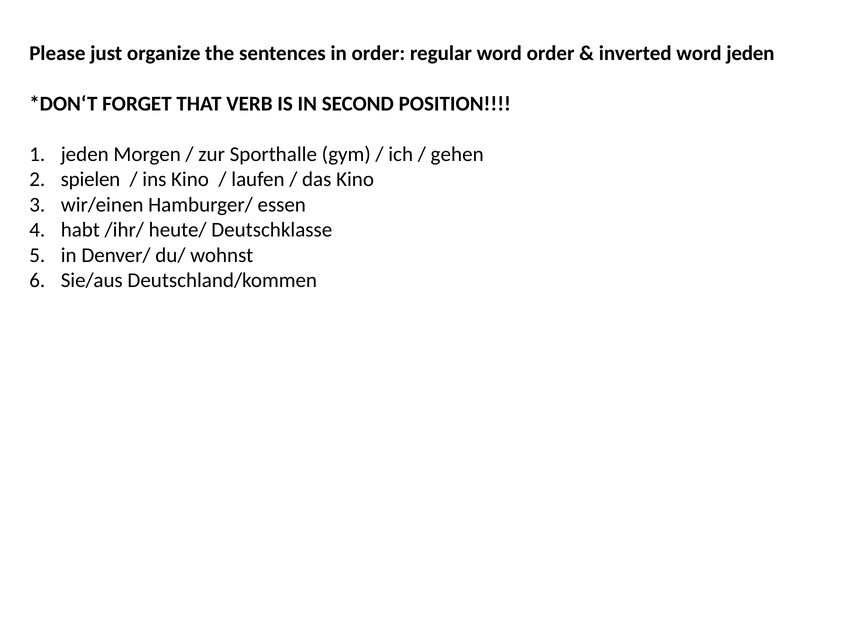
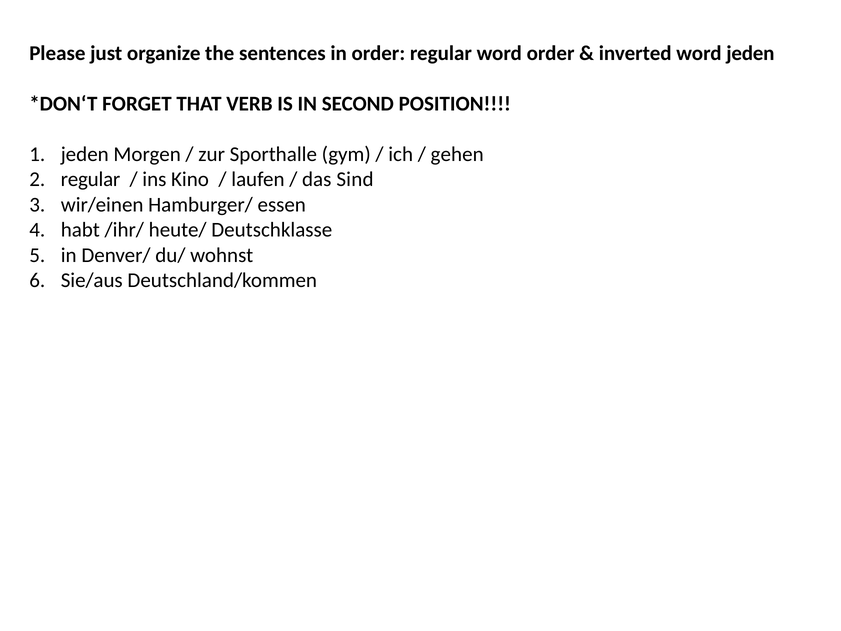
spielen at (90, 179): spielen -> regular
das Kino: Kino -> Sind
